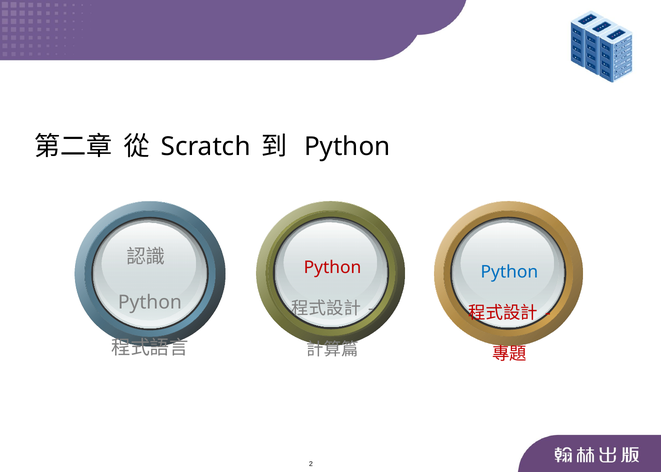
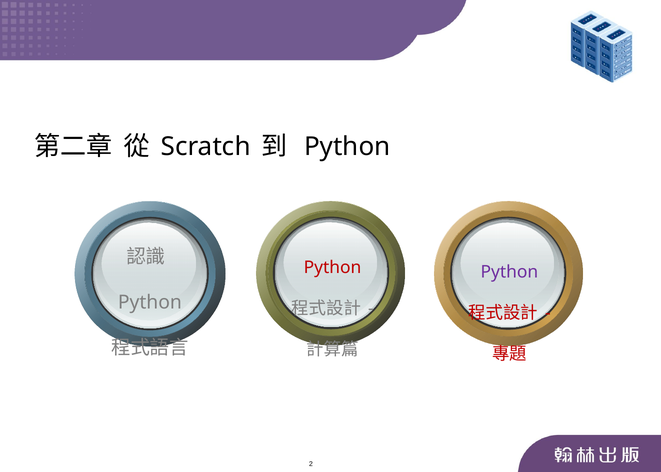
Python at (509, 272) colour: blue -> purple
